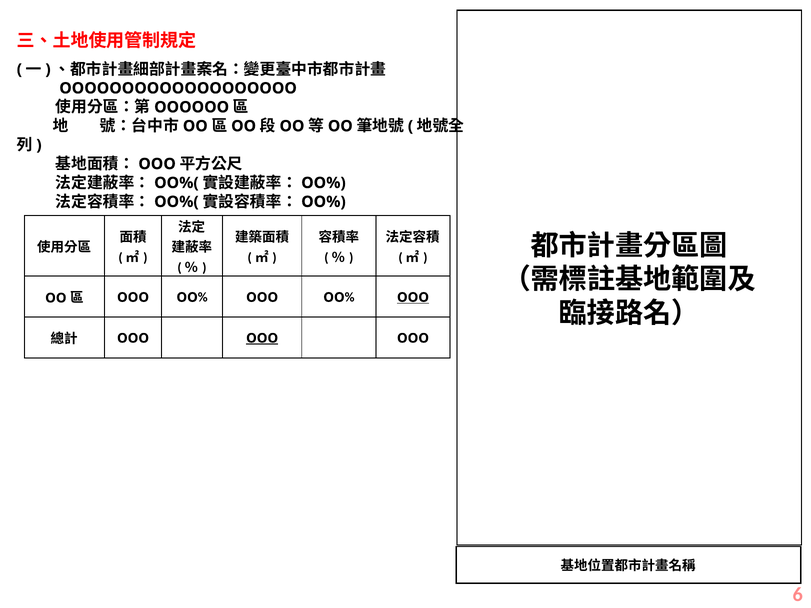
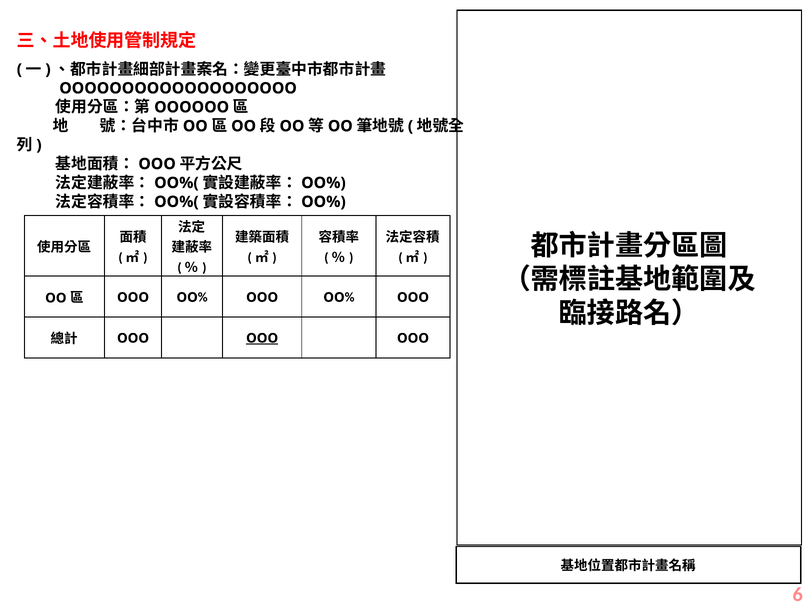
OOO at (413, 298) underline: present -> none
